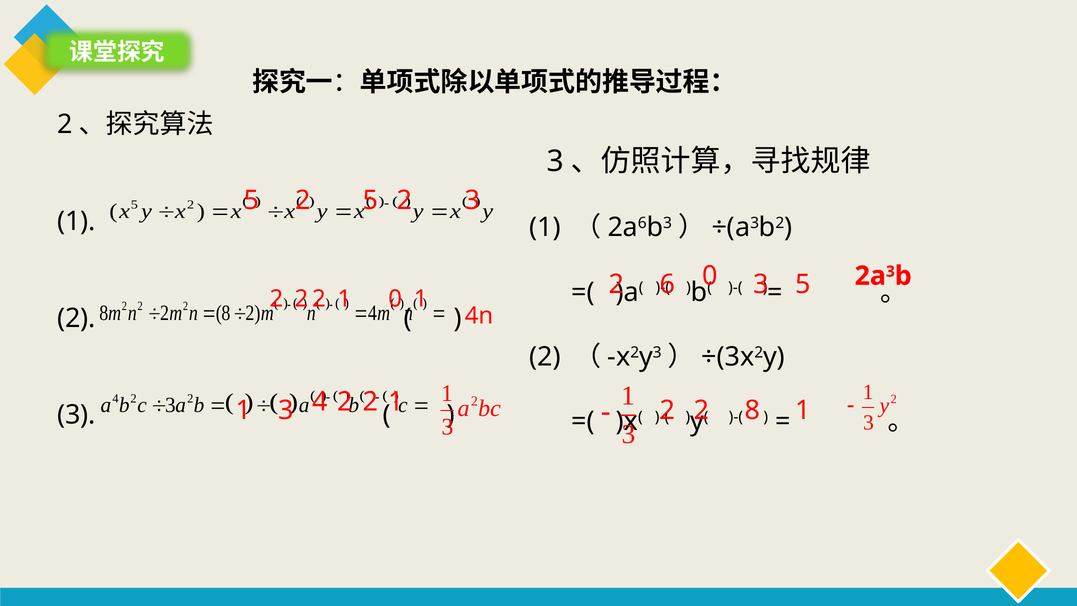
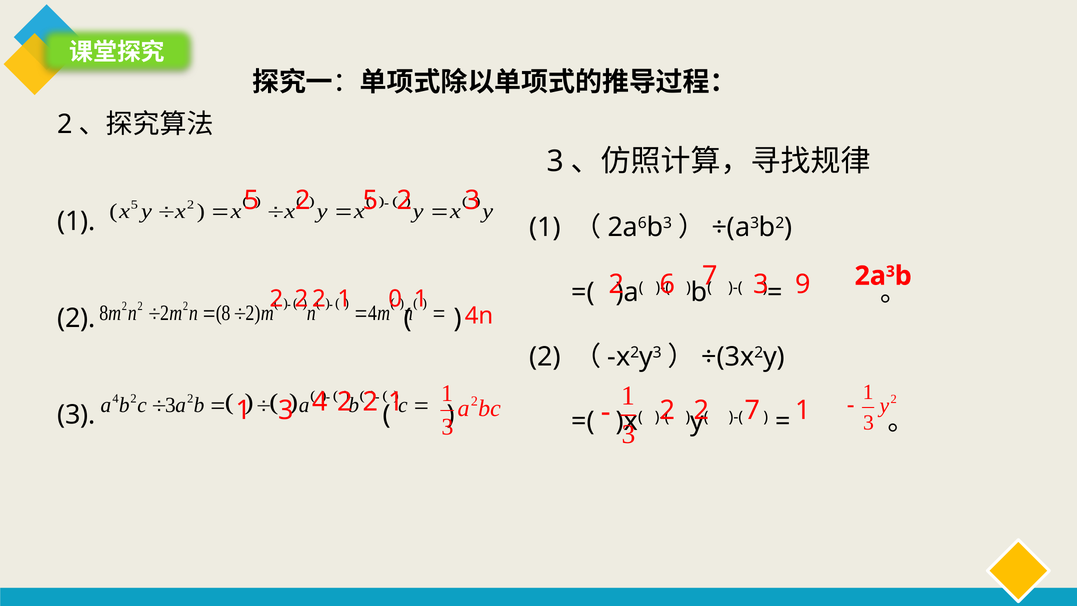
0 at (710, 276): 0 -> 7
3 5: 5 -> 9
8 at (752, 410): 8 -> 7
